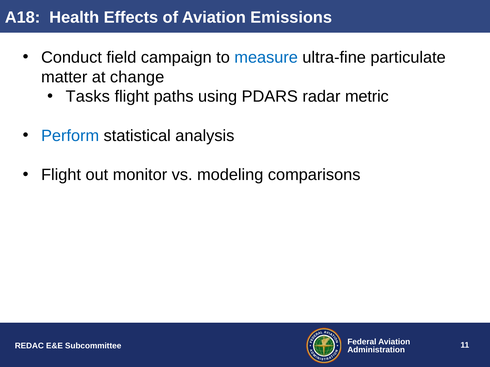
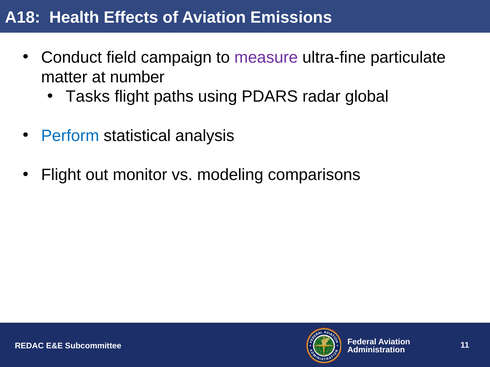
measure colour: blue -> purple
change: change -> number
metric: metric -> global
